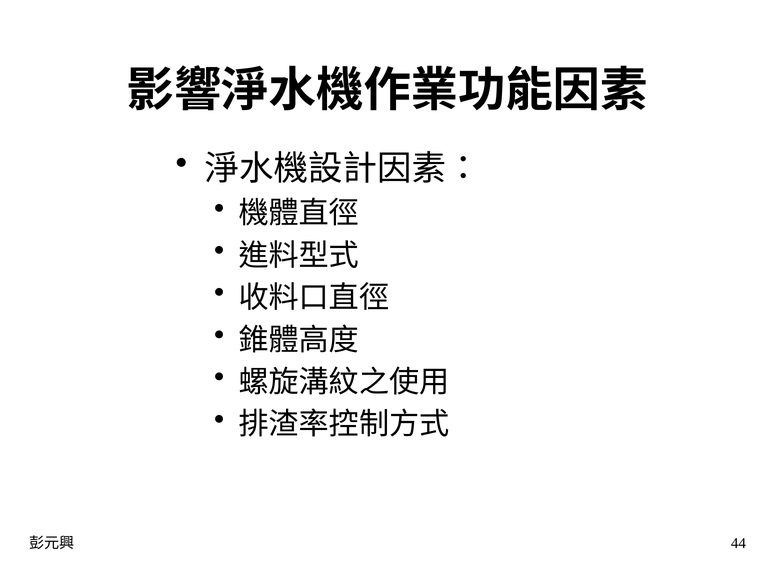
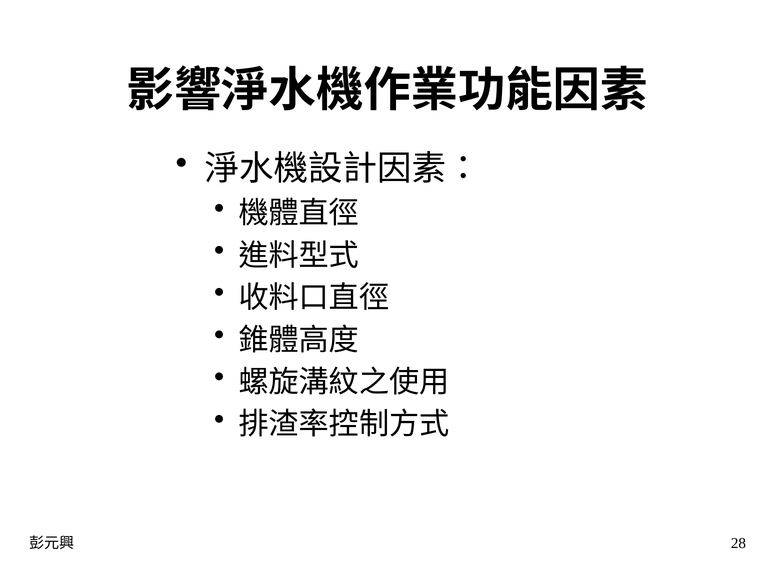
44: 44 -> 28
